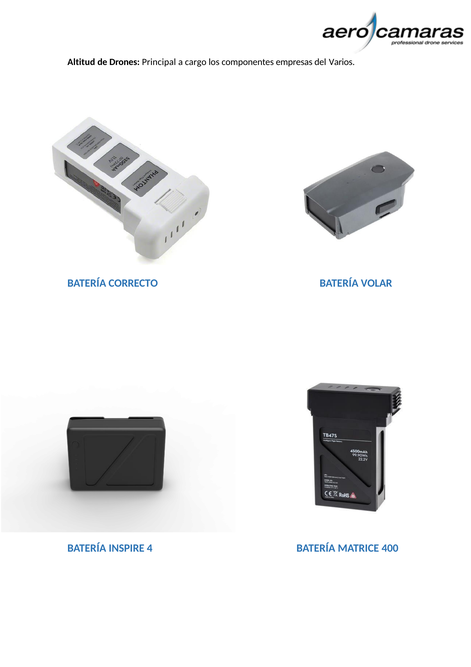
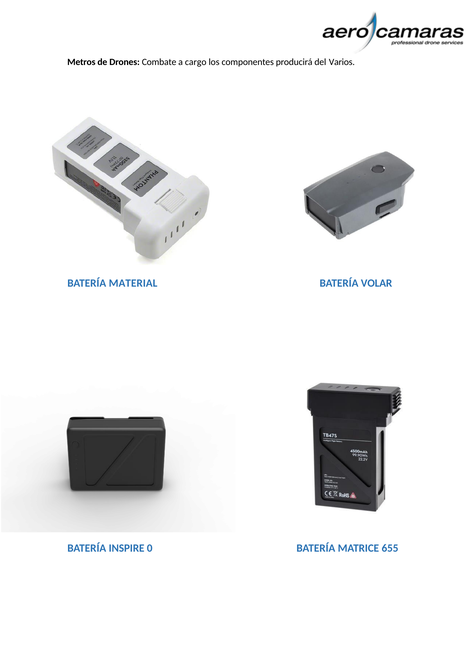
Altitud: Altitud -> Metros
Principal: Principal -> Combate
empresas: empresas -> producirá
CORRECTO: CORRECTO -> MATERIAL
4: 4 -> 0
400: 400 -> 655
